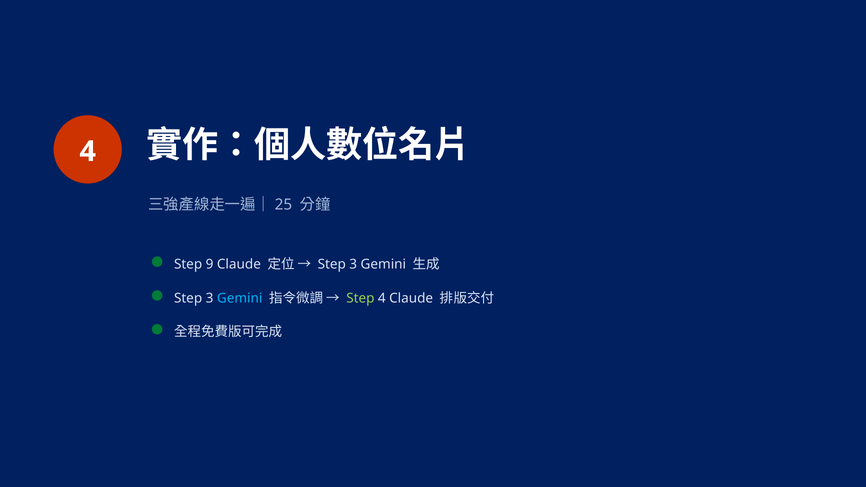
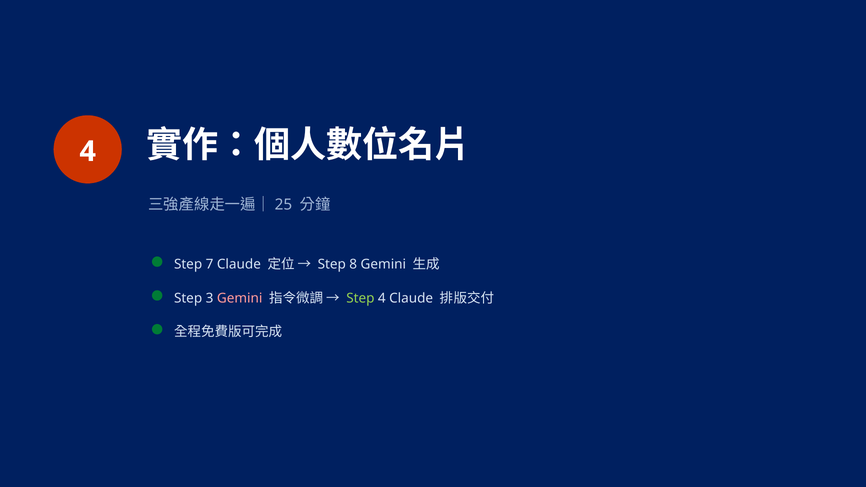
9: 9 -> 7
3 at (353, 264): 3 -> 8
Gemini at (240, 298) colour: light blue -> pink
